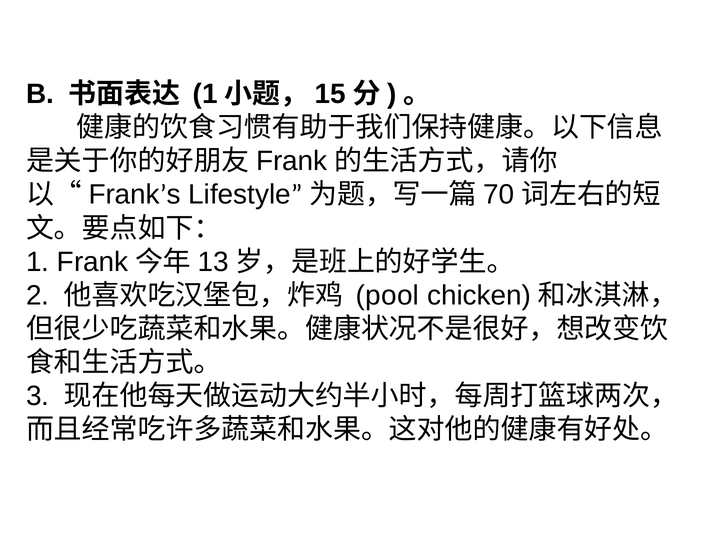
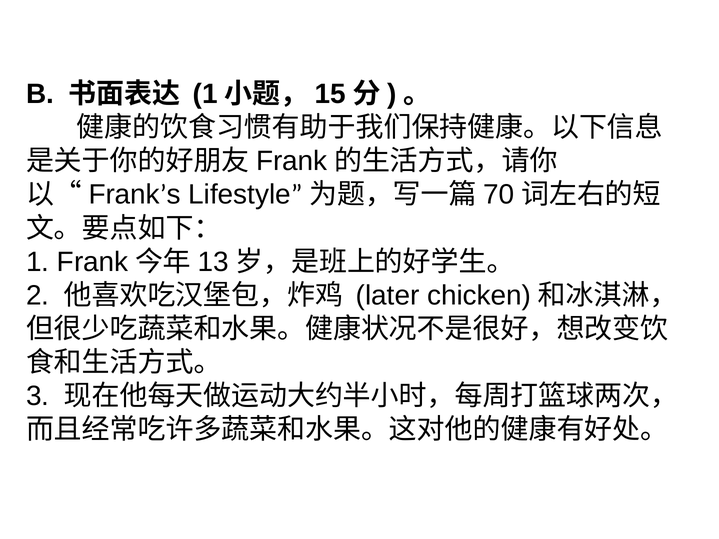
pool: pool -> later
